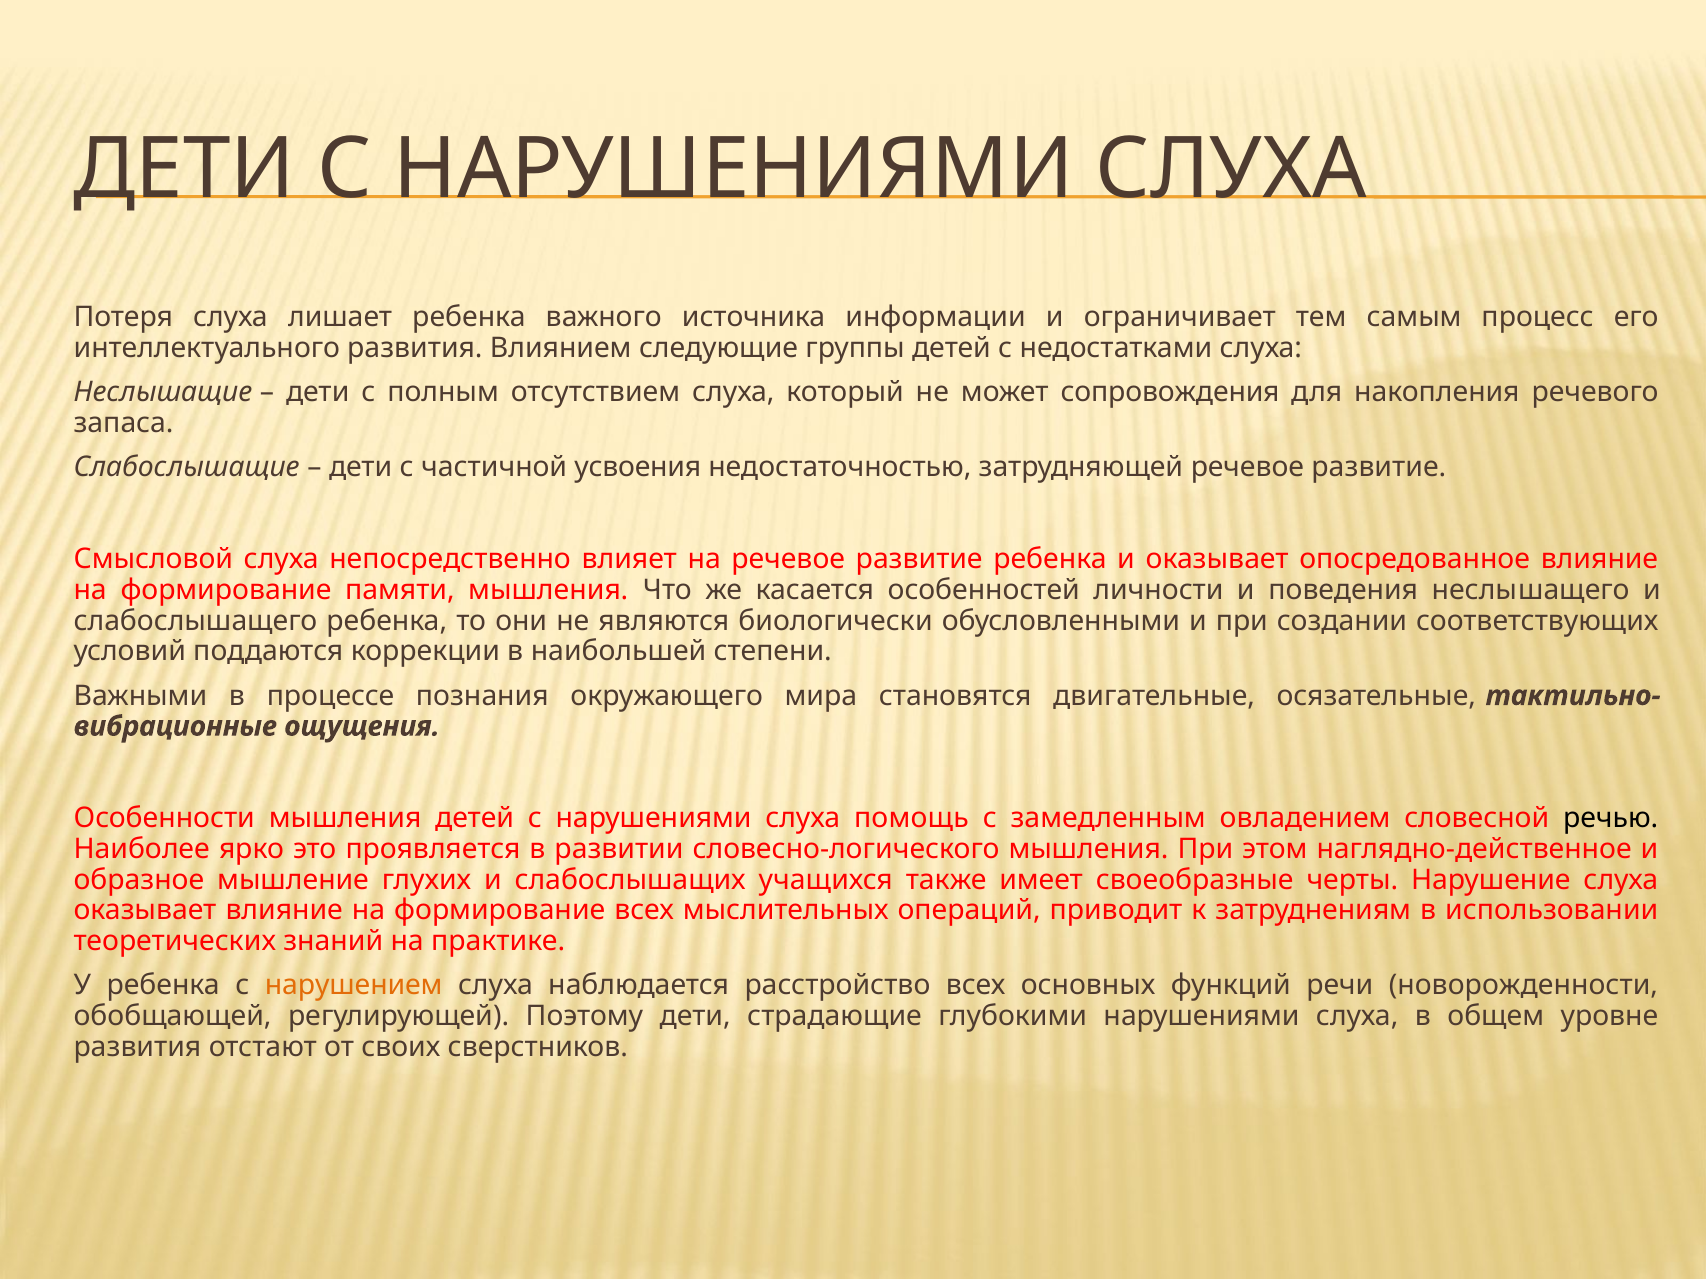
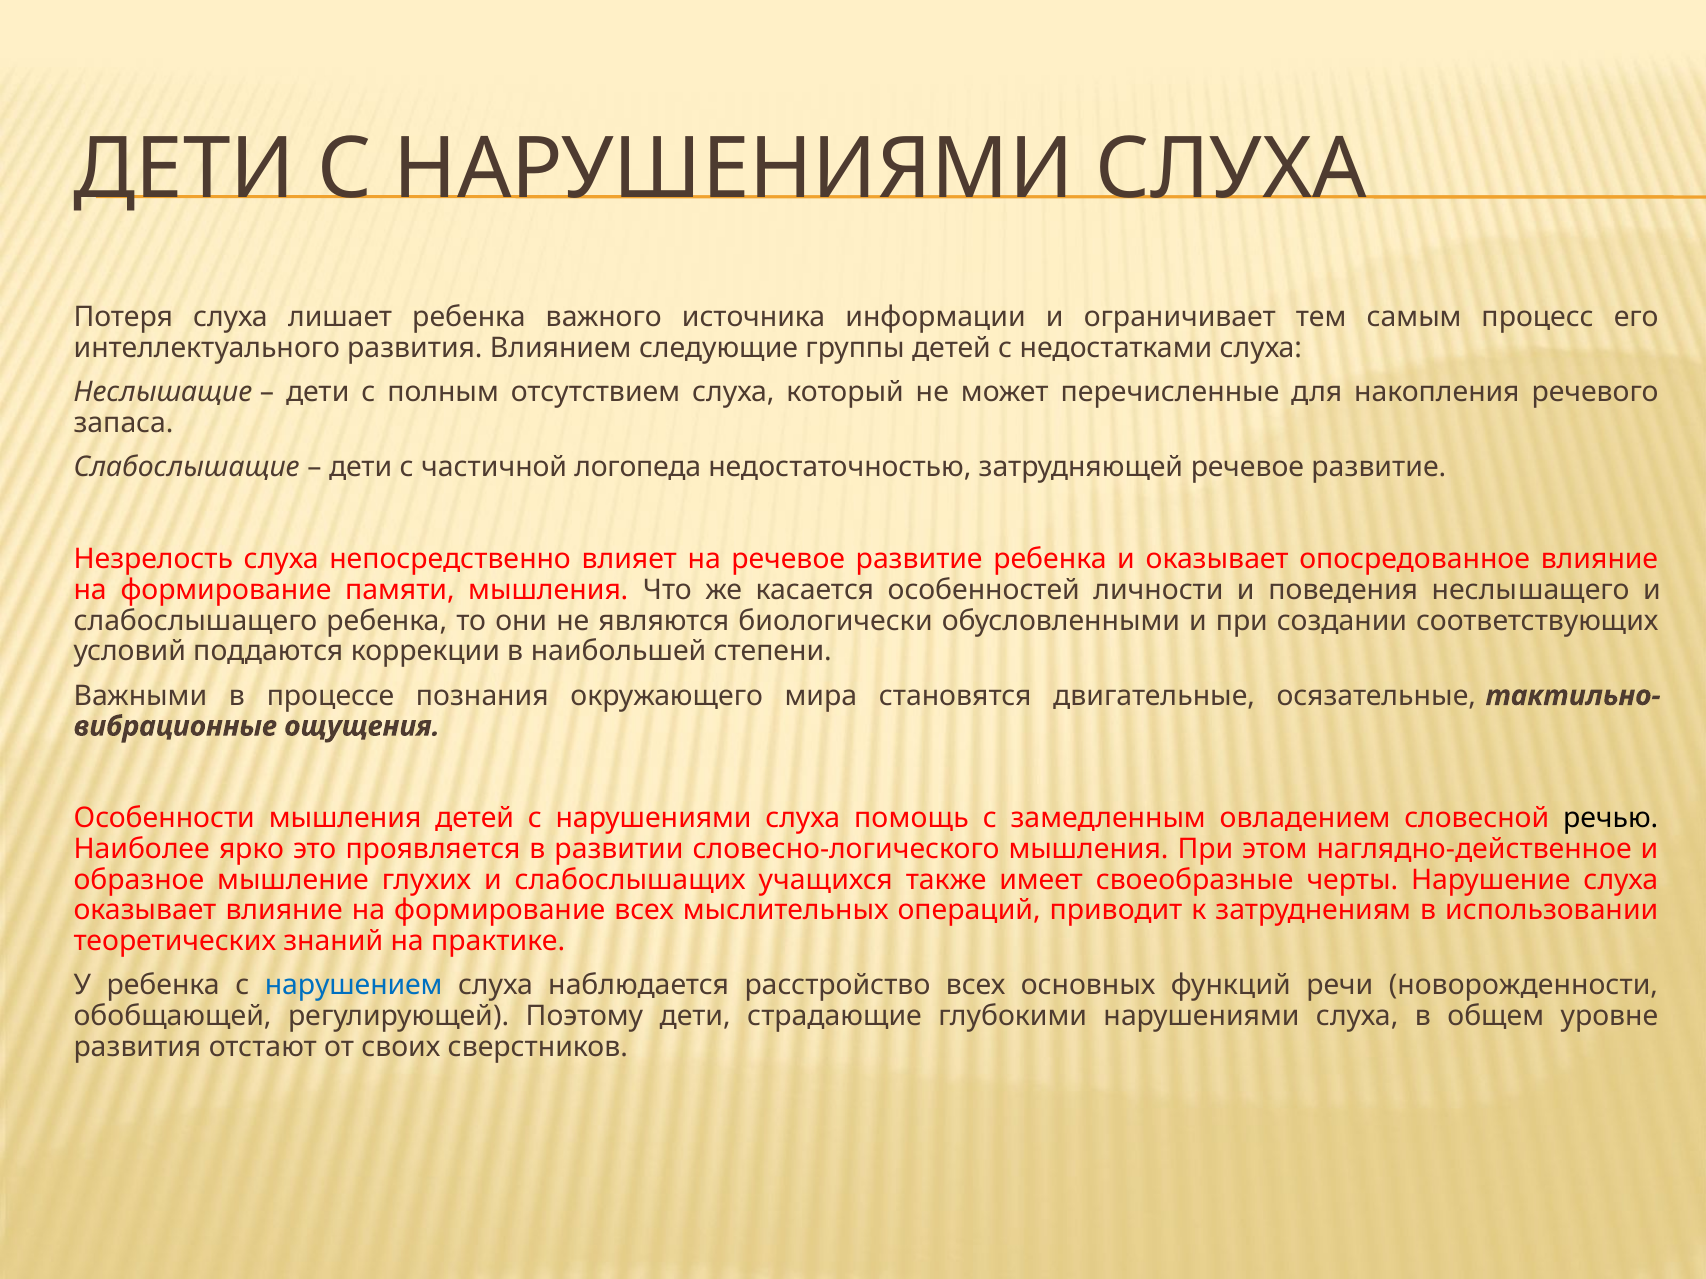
сопровождения: сопровождения -> перечисленные
усвоения: усвоения -> логопеда
Смысловой: Смысловой -> Незрелость
нарушением colour: orange -> blue
